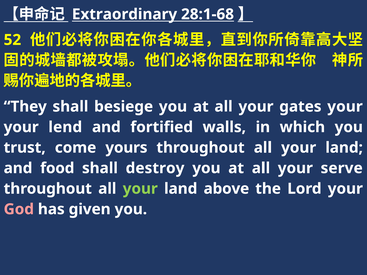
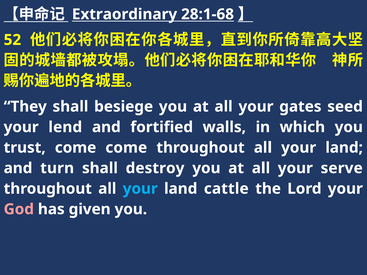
gates your: your -> seed
come yours: yours -> come
food: food -> turn
your at (140, 189) colour: light green -> light blue
above: above -> cattle
